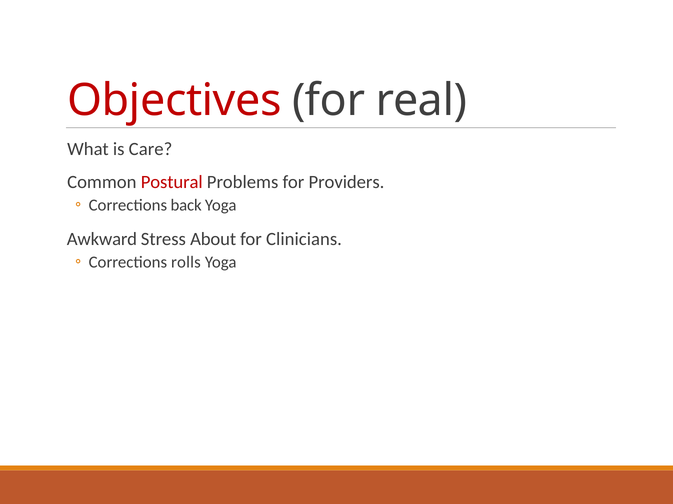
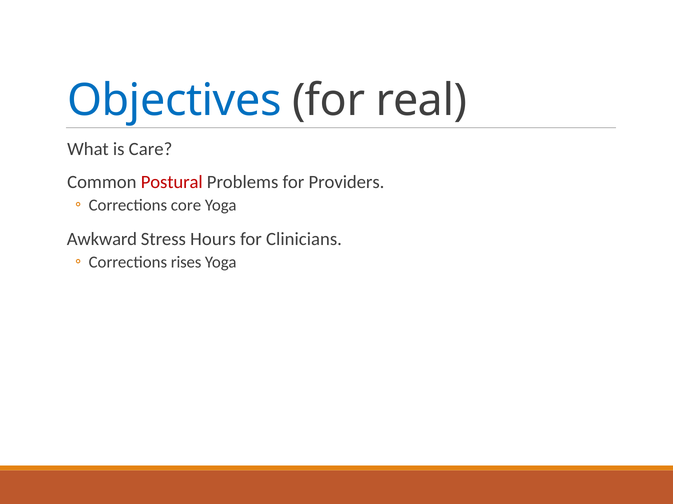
Objectives colour: red -> blue
back: back -> core
About: About -> Hours
rolls: rolls -> rises
